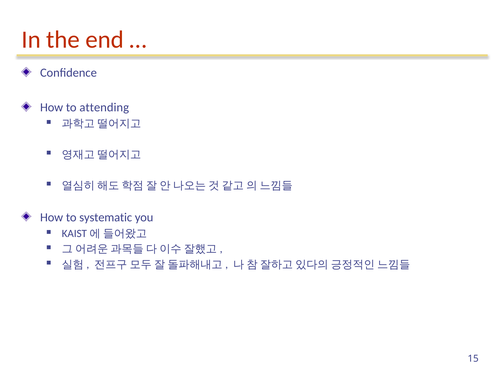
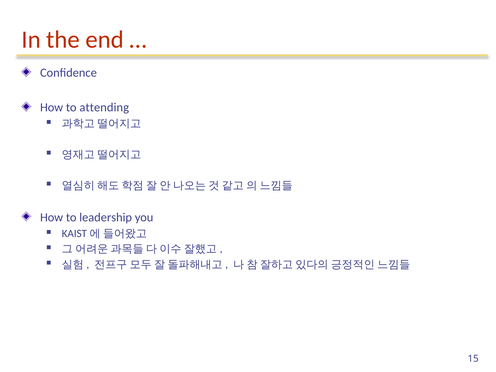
systematic: systematic -> leadership
